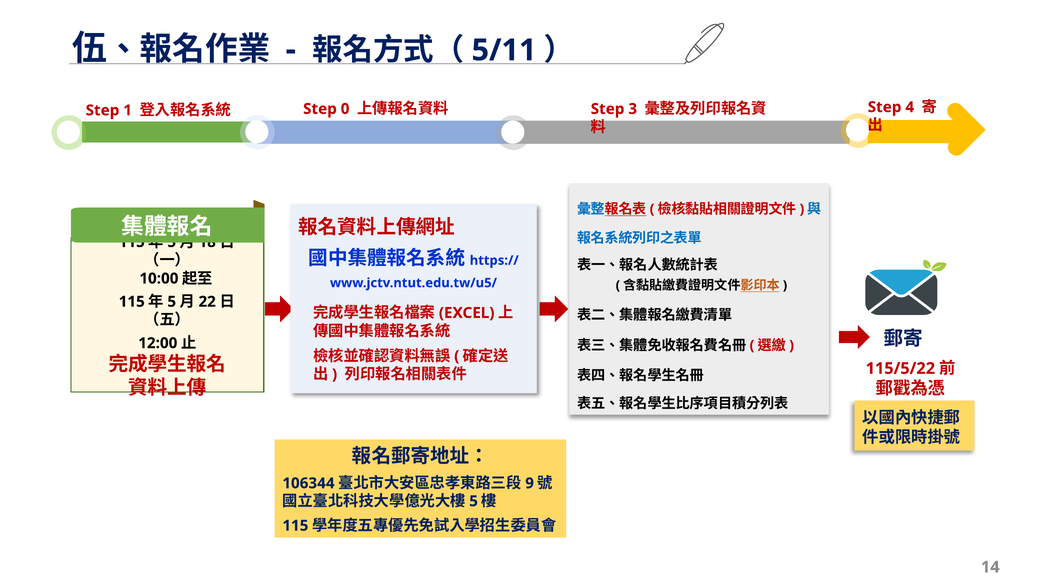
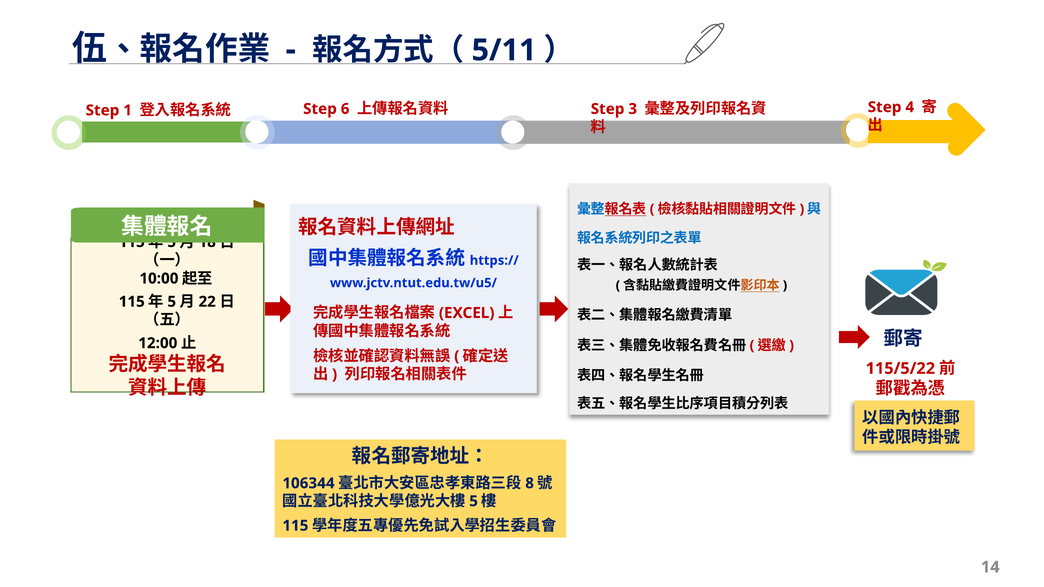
0: 0 -> 6
9: 9 -> 8
